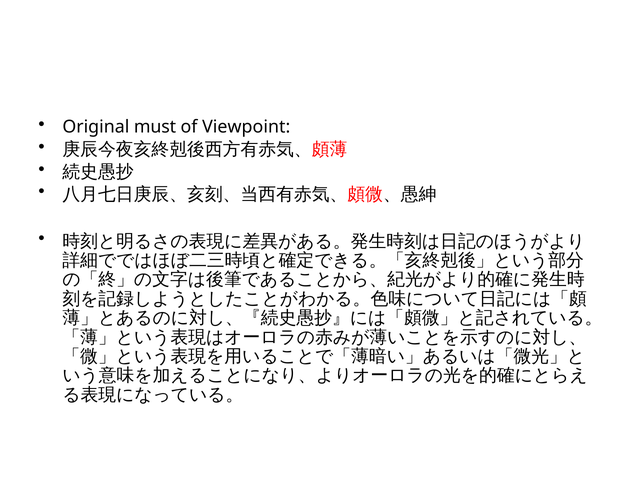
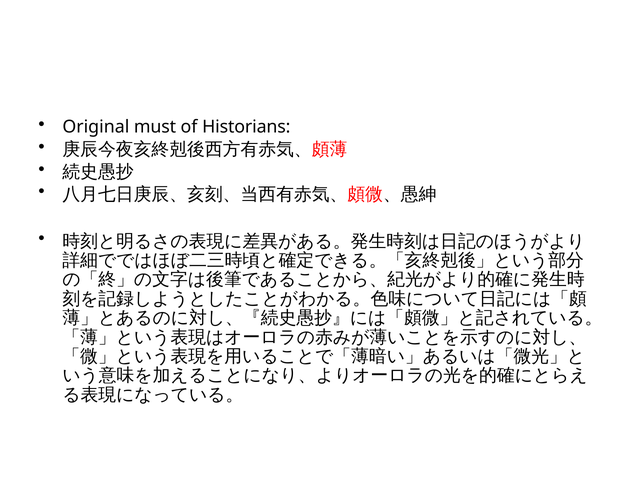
Viewpoint: Viewpoint -> Historians
